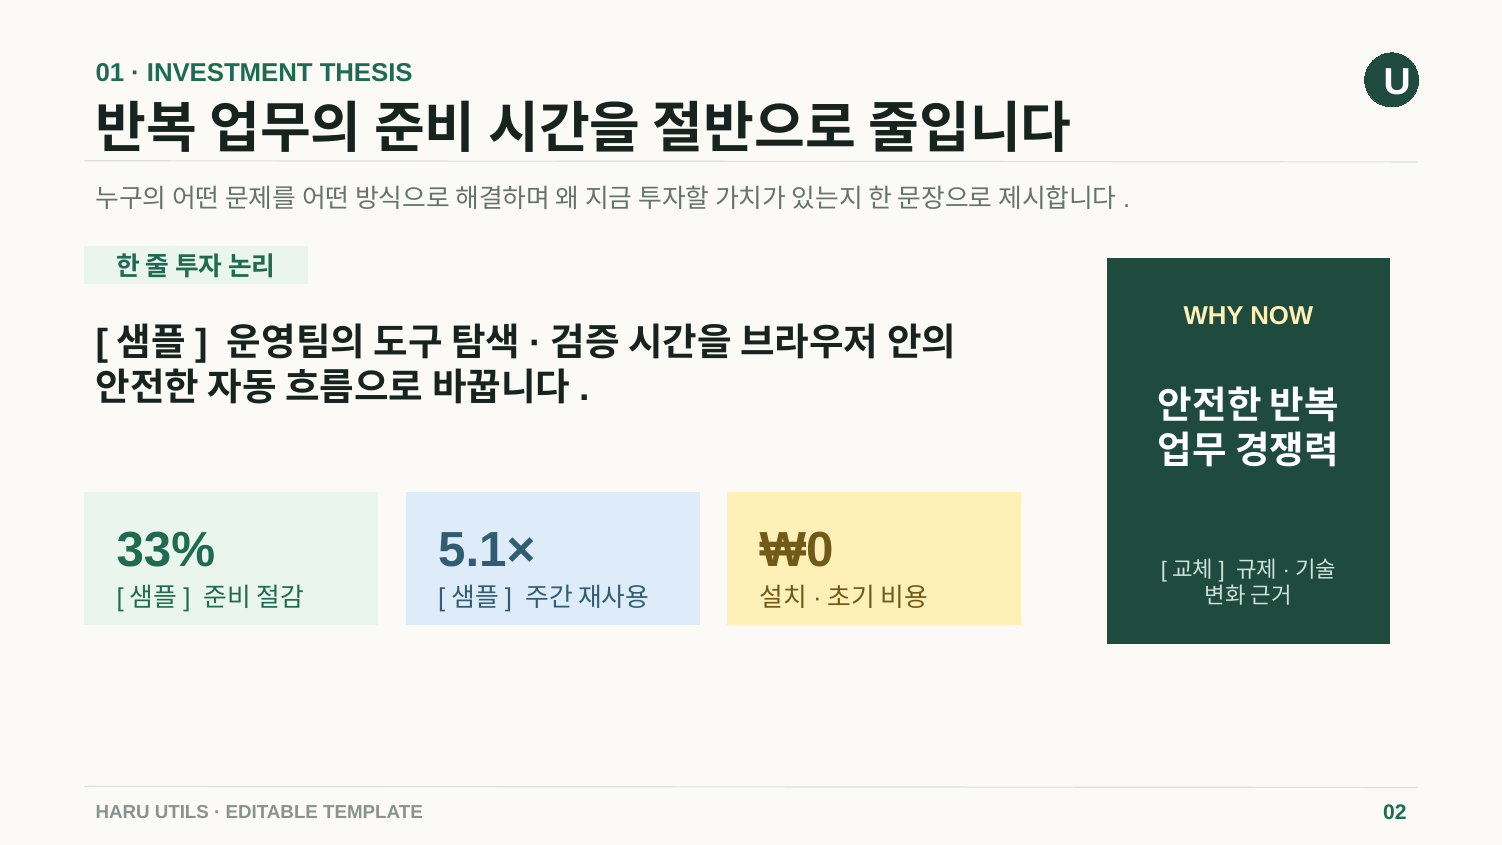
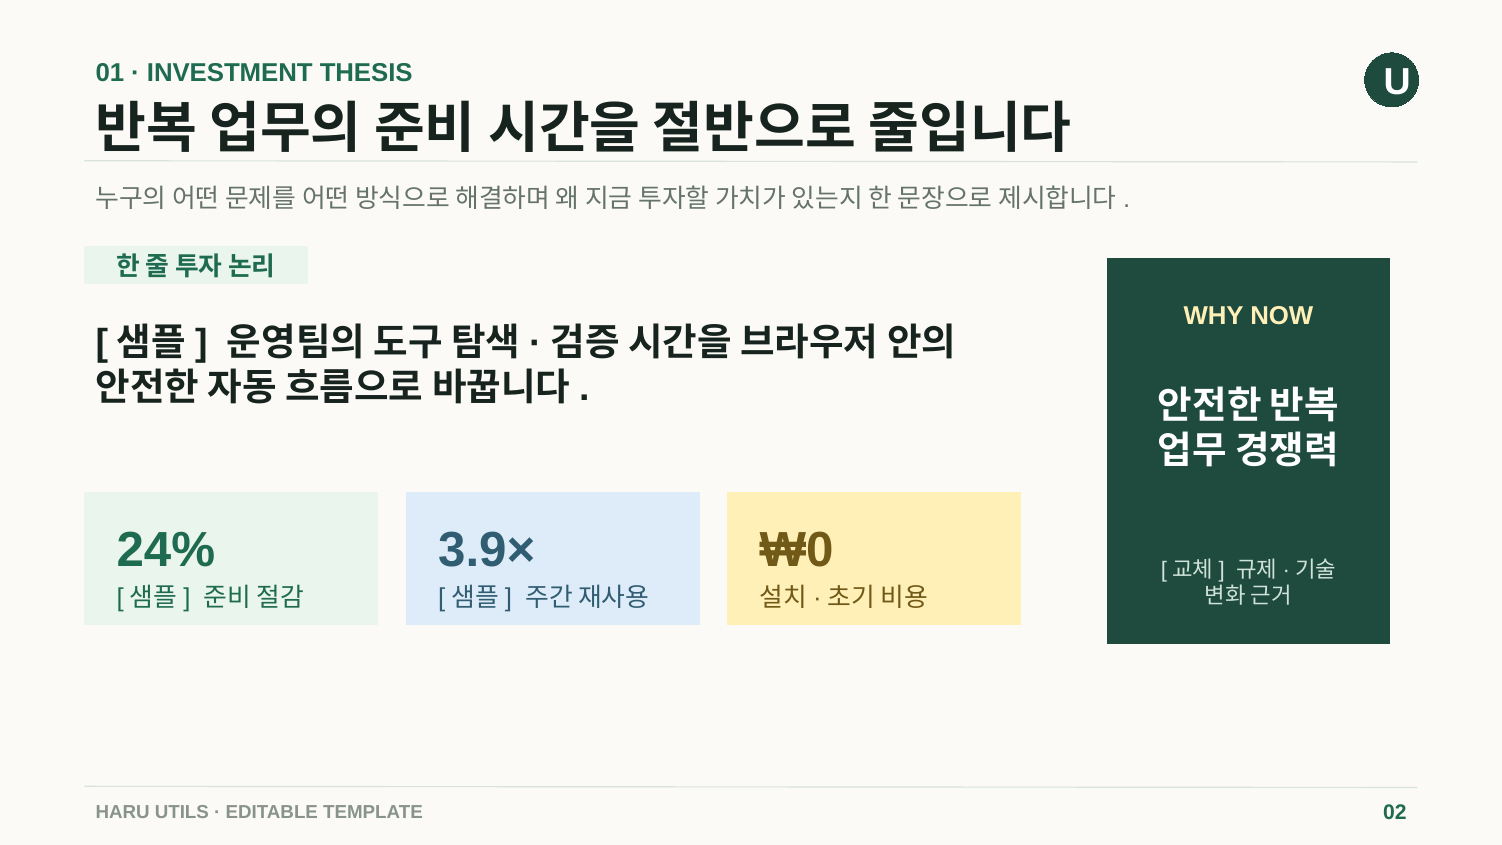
33%: 33% -> 24%
5.1×: 5.1× -> 3.9×
